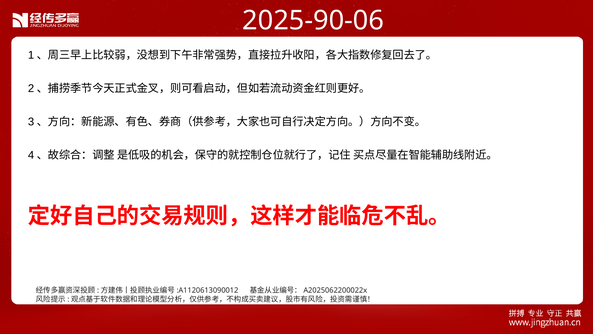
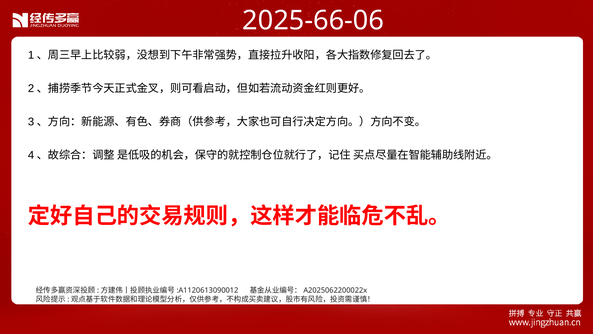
2025-90-06: 2025-90-06 -> 2025-66-06
